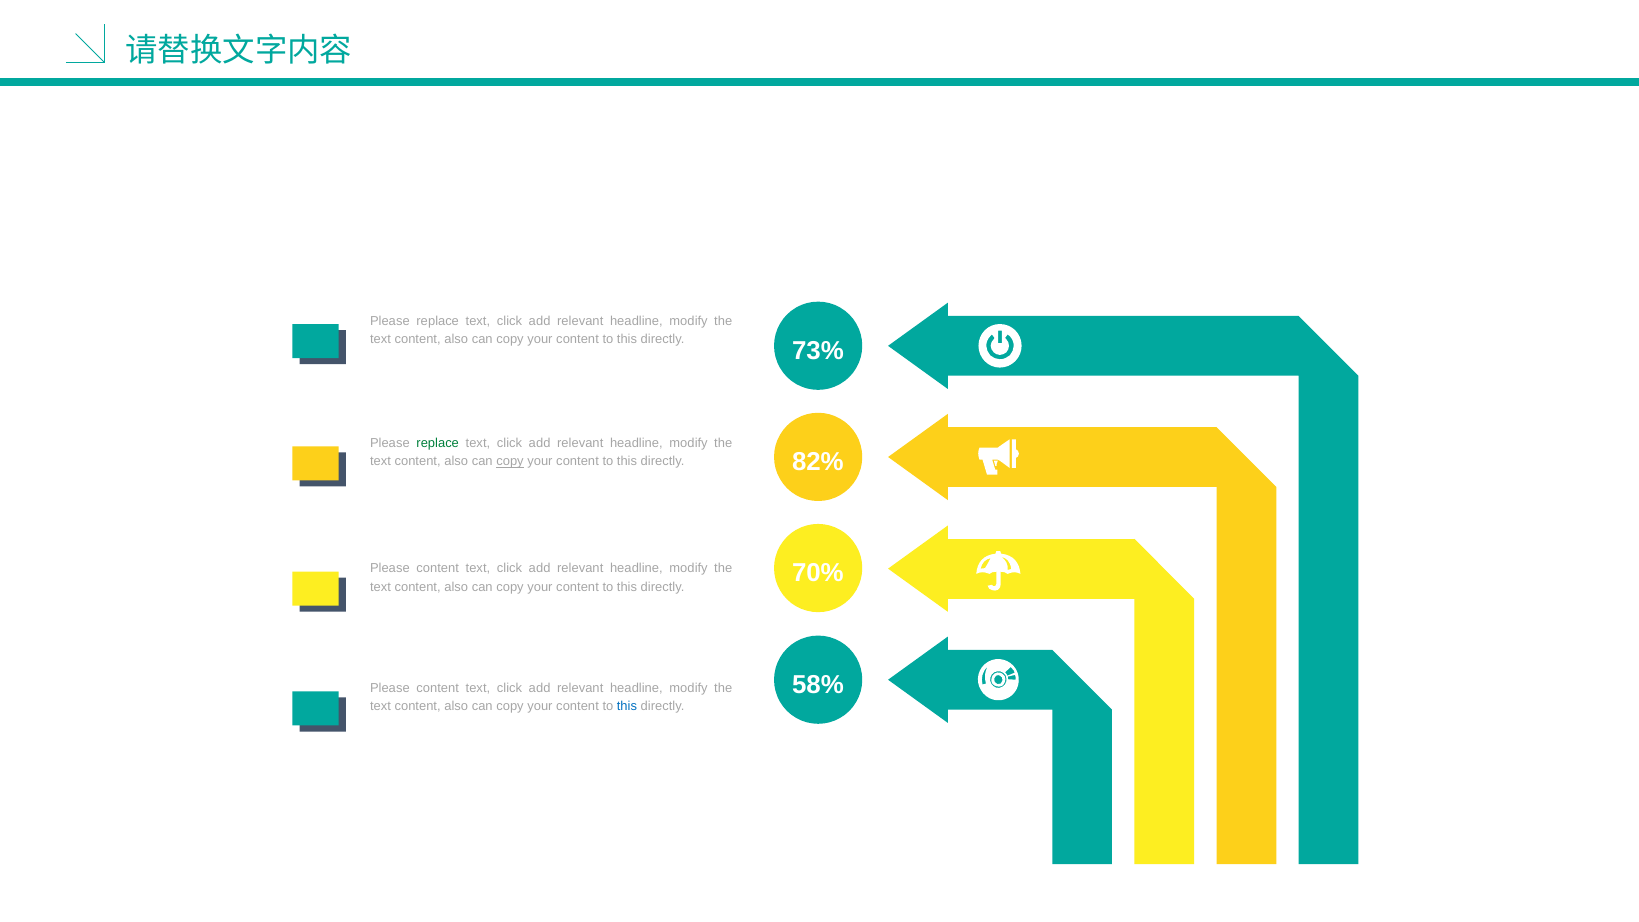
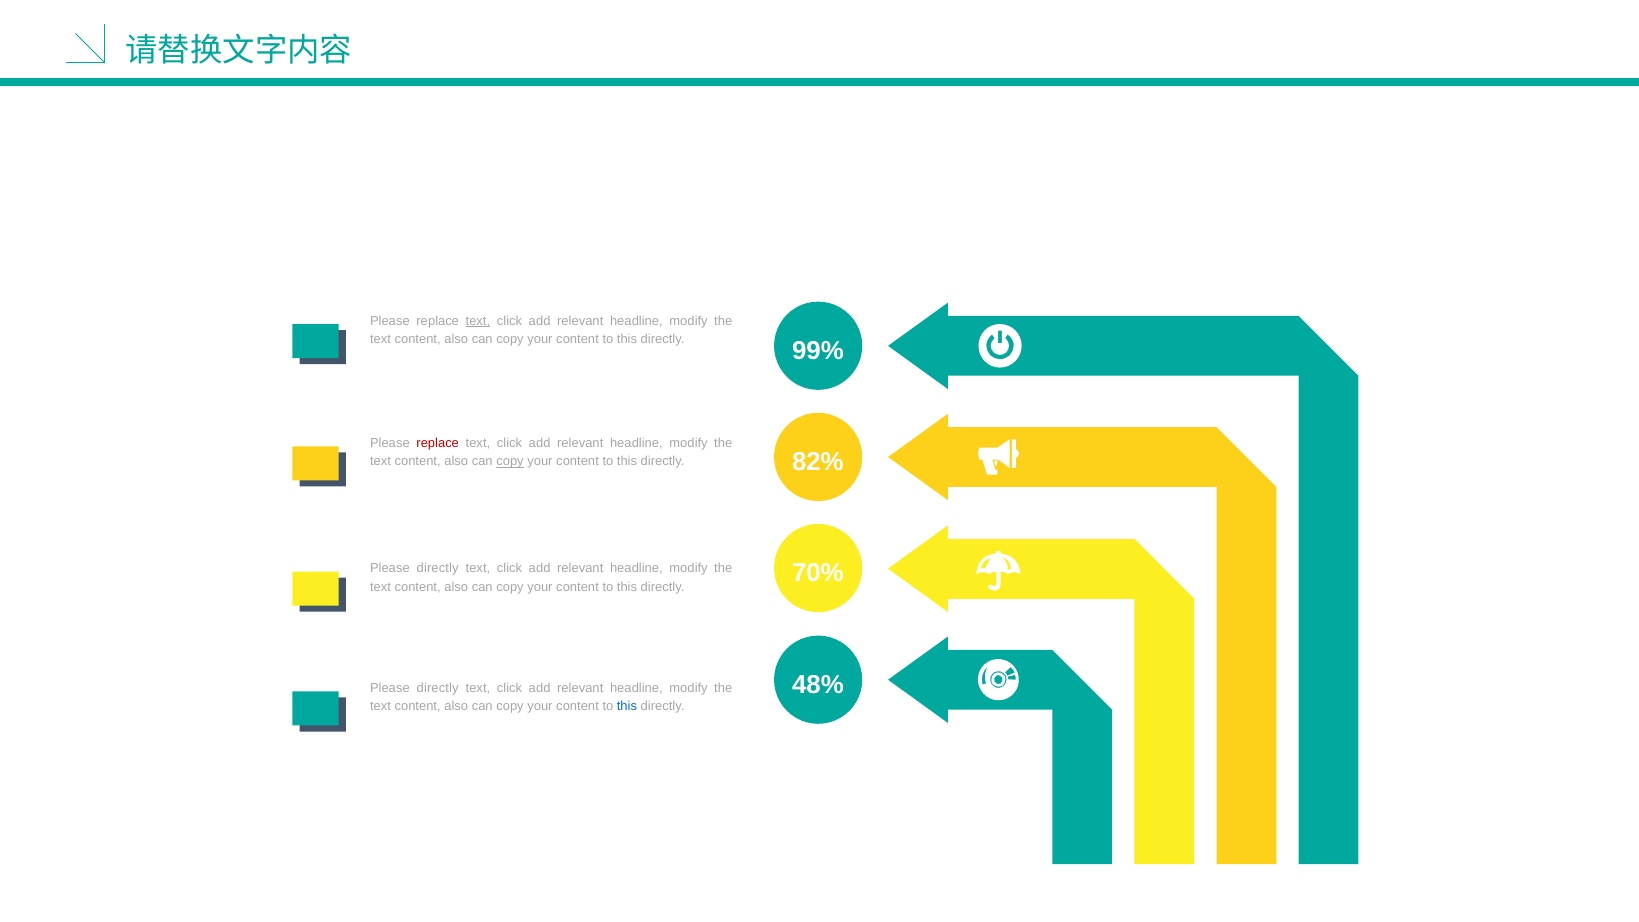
text at (478, 321) underline: none -> present
73%: 73% -> 99%
replace at (438, 443) colour: green -> red
content at (438, 568): content -> directly
58%: 58% -> 48%
content at (438, 688): content -> directly
